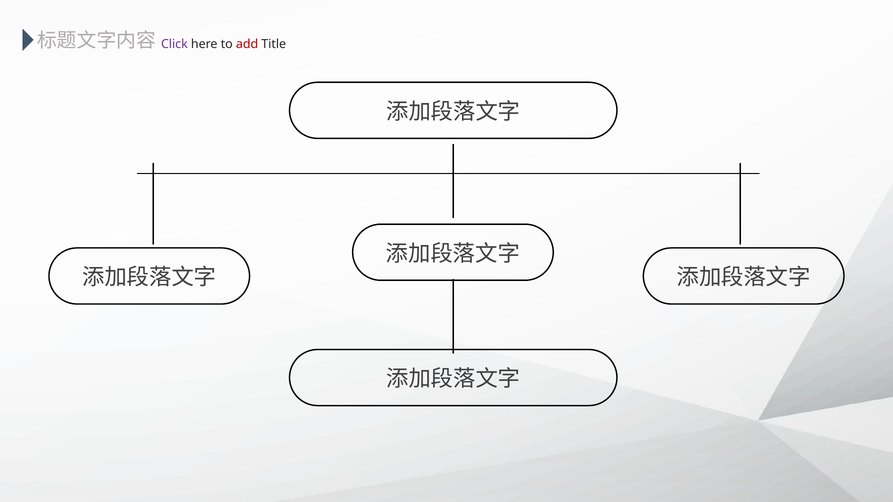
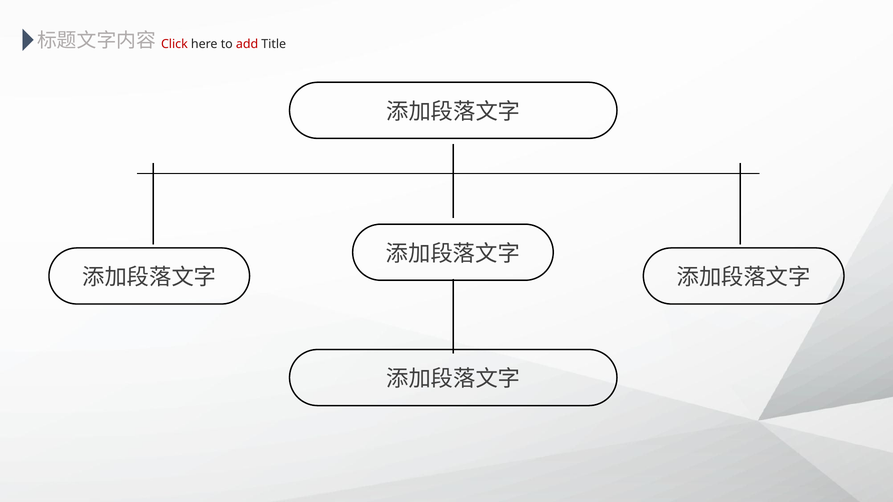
Click colour: purple -> red
